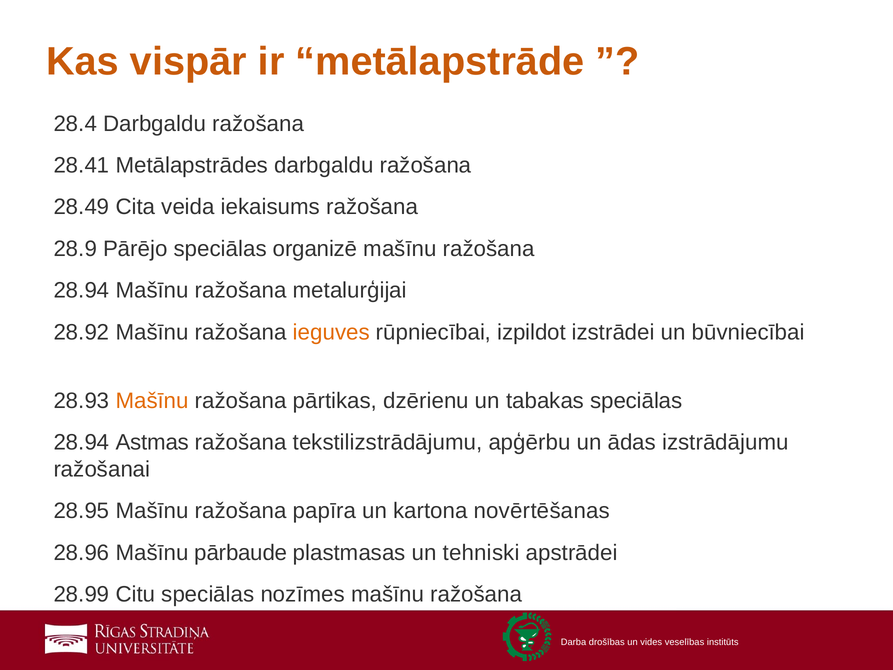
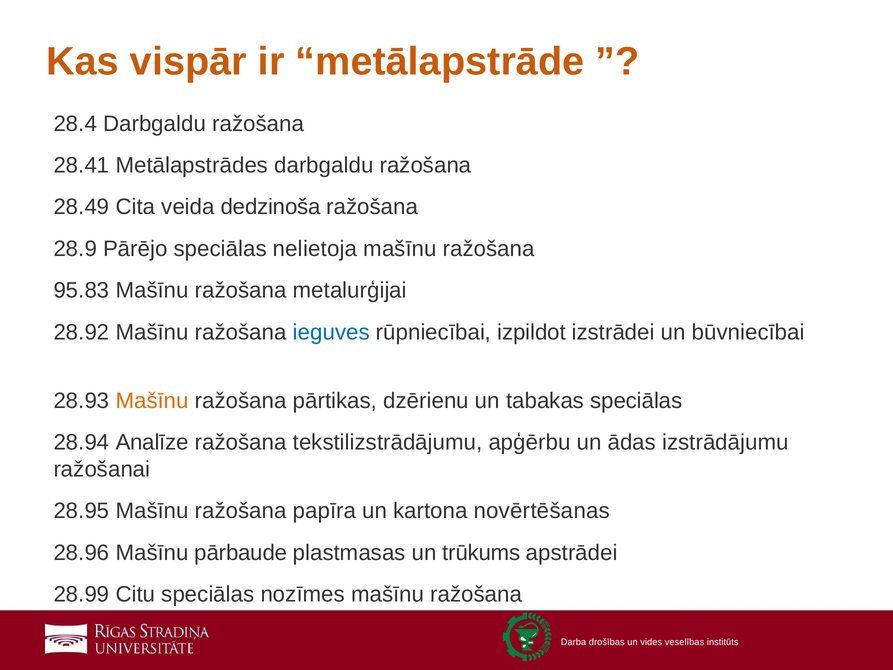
iekaisums: iekaisums -> dedzinoša
organizē: organizē -> nelietoja
28.94 at (81, 290): 28.94 -> 95.83
ieguves colour: orange -> blue
Astmas: Astmas -> Analīze
tehniski: tehniski -> trūkums
